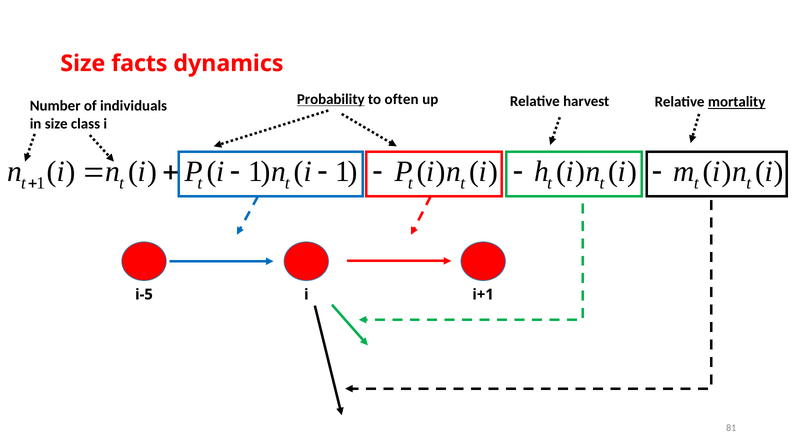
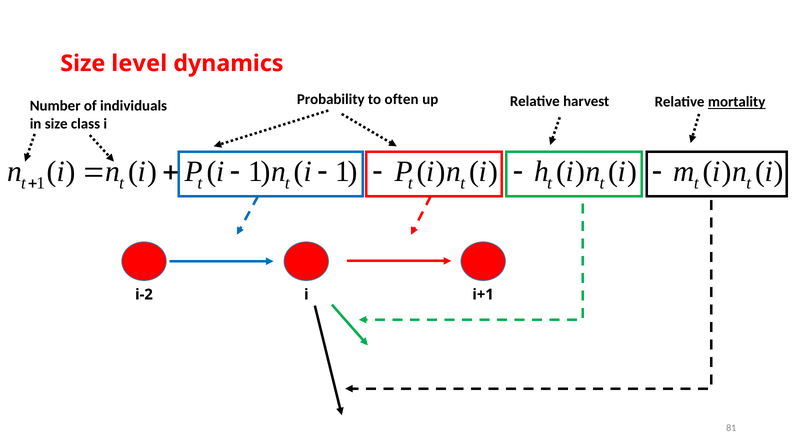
facts: facts -> level
Probability underline: present -> none
i-5: i-5 -> i-2
